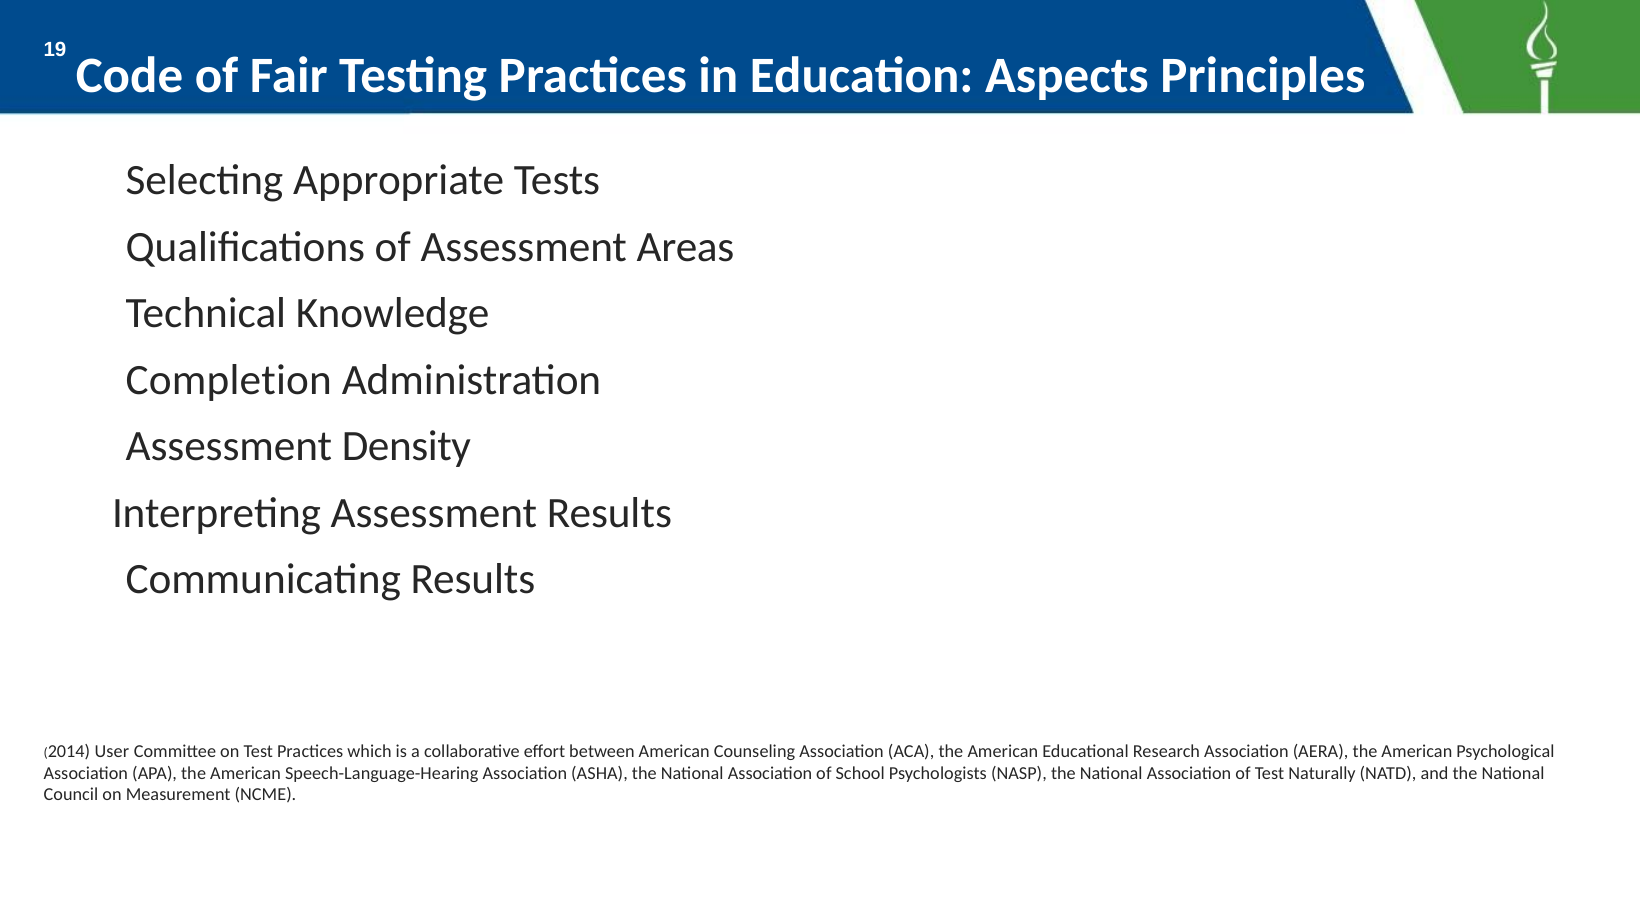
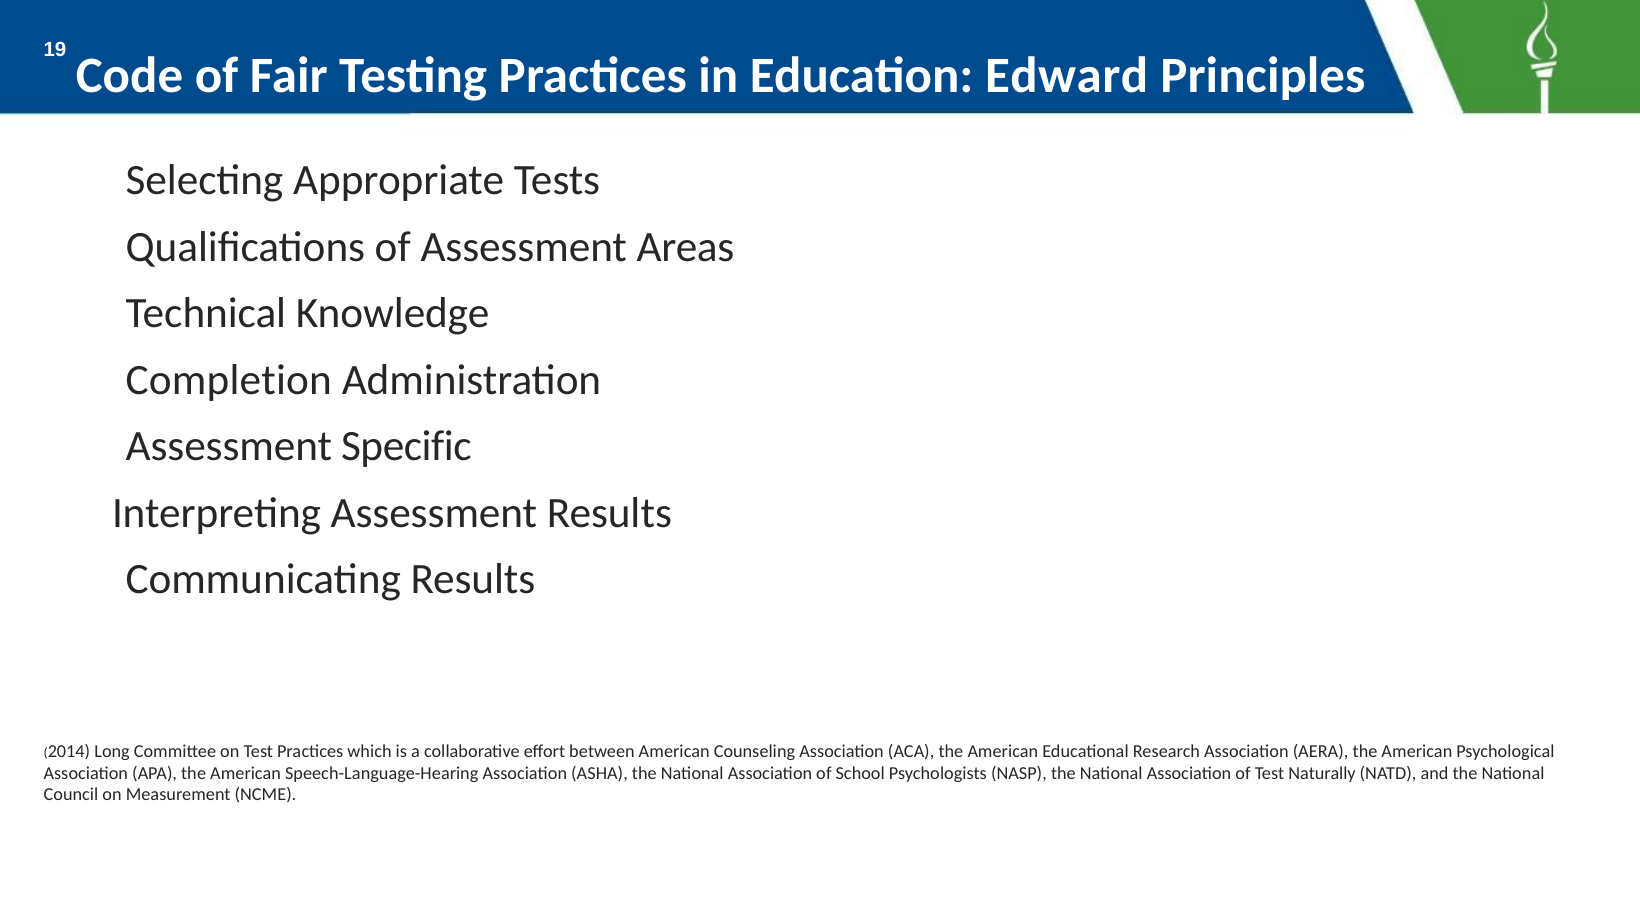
Aspects: Aspects -> Edward
Density: Density -> Specific
User: User -> Long
